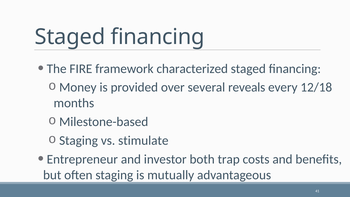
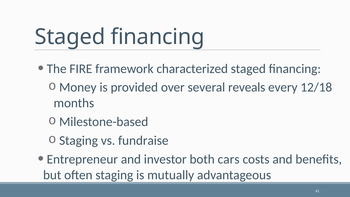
stimulate: stimulate -> fundraise
trap: trap -> cars
